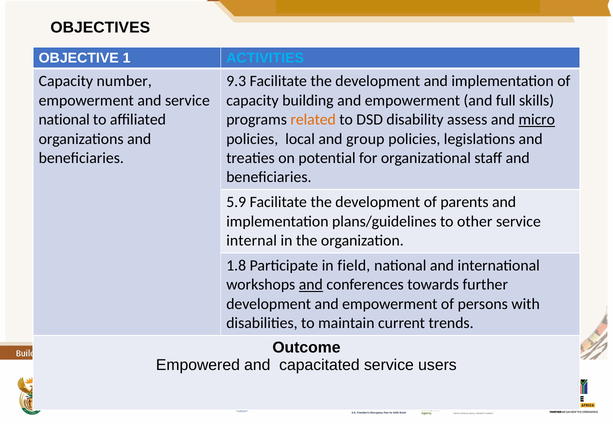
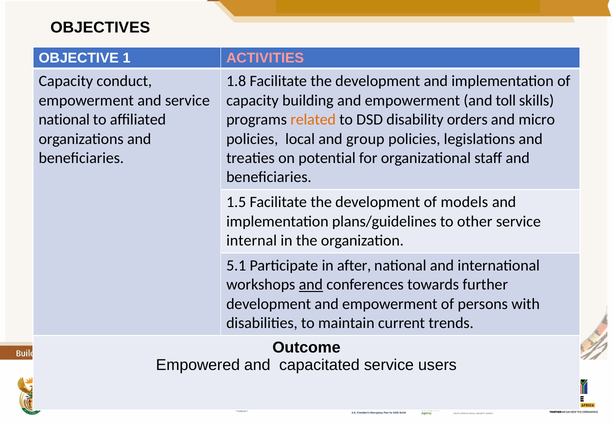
ACTIVITIES colour: light blue -> pink
number: number -> conduct
9.3: 9.3 -> 1.8
full: full -> toll
assess: assess -> orders
micro underline: present -> none
5.9: 5.9 -> 1.5
parents: parents -> models
1.8: 1.8 -> 5.1
field: field -> after
